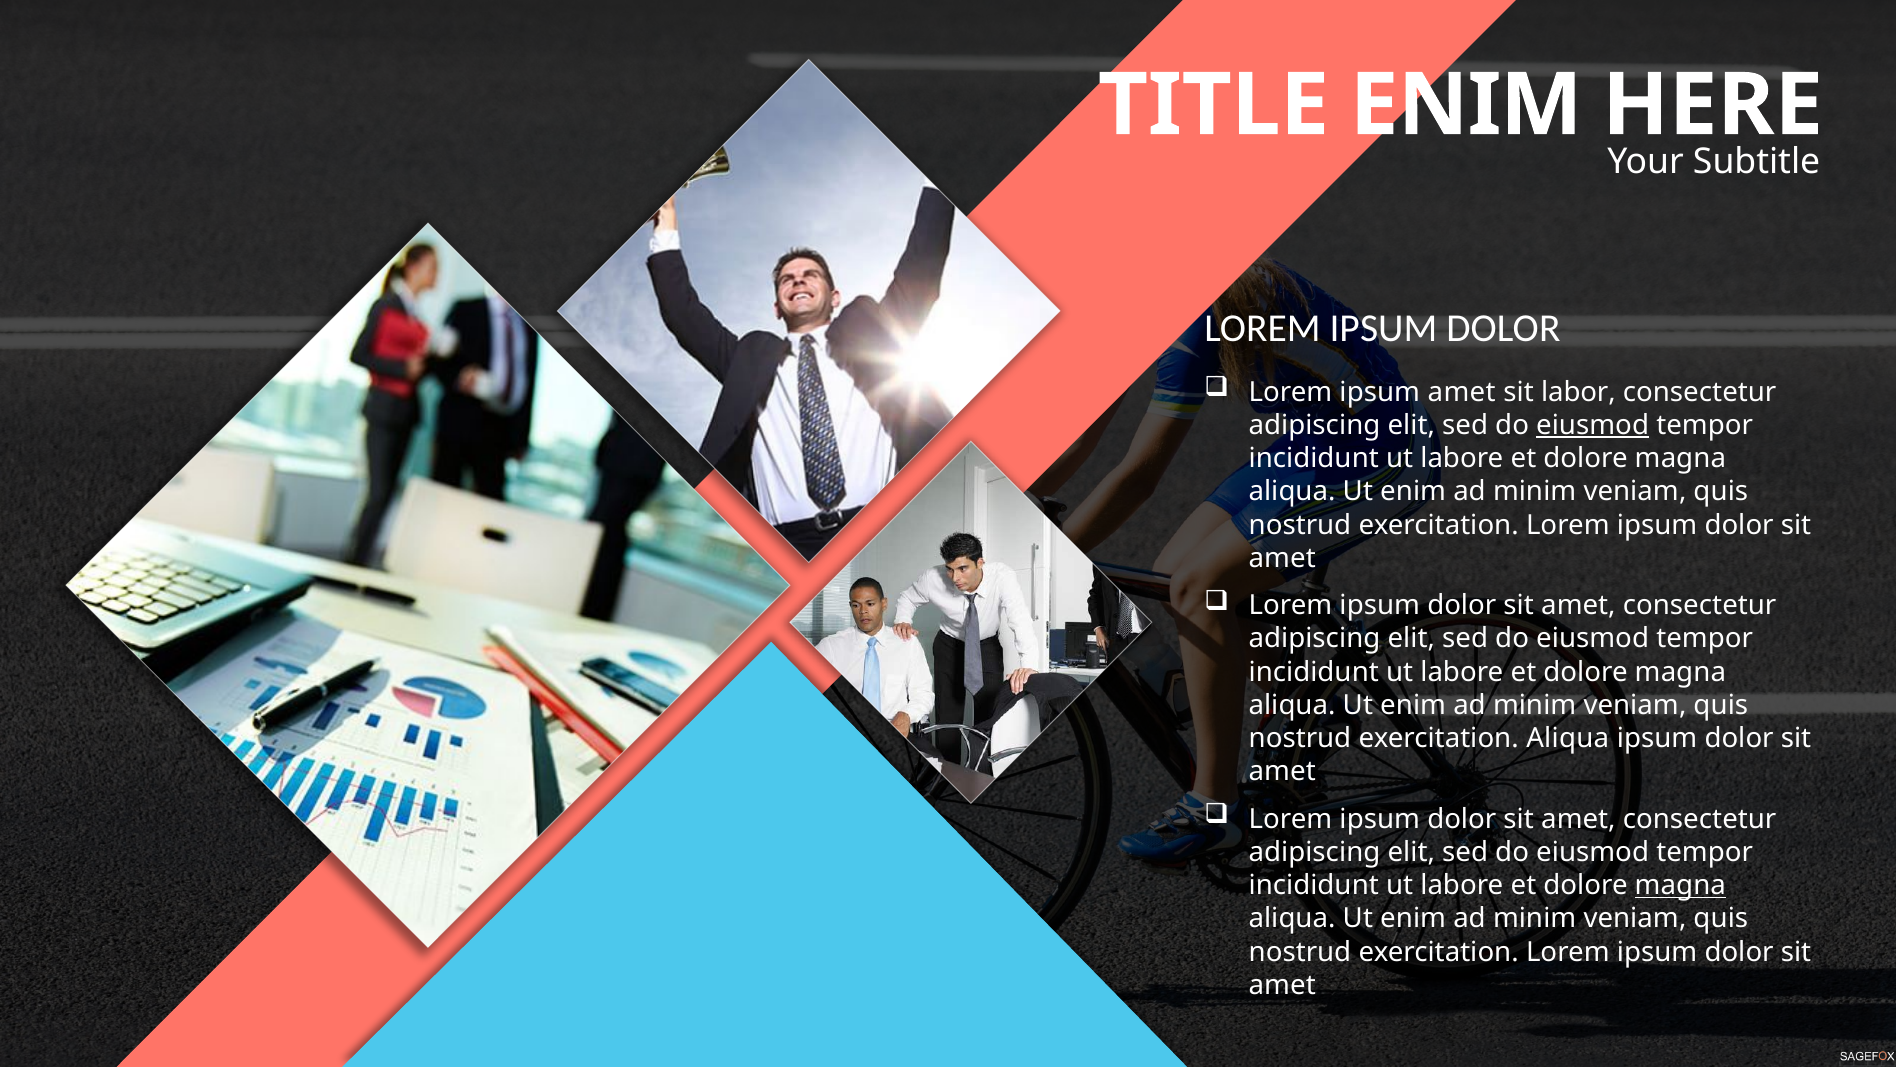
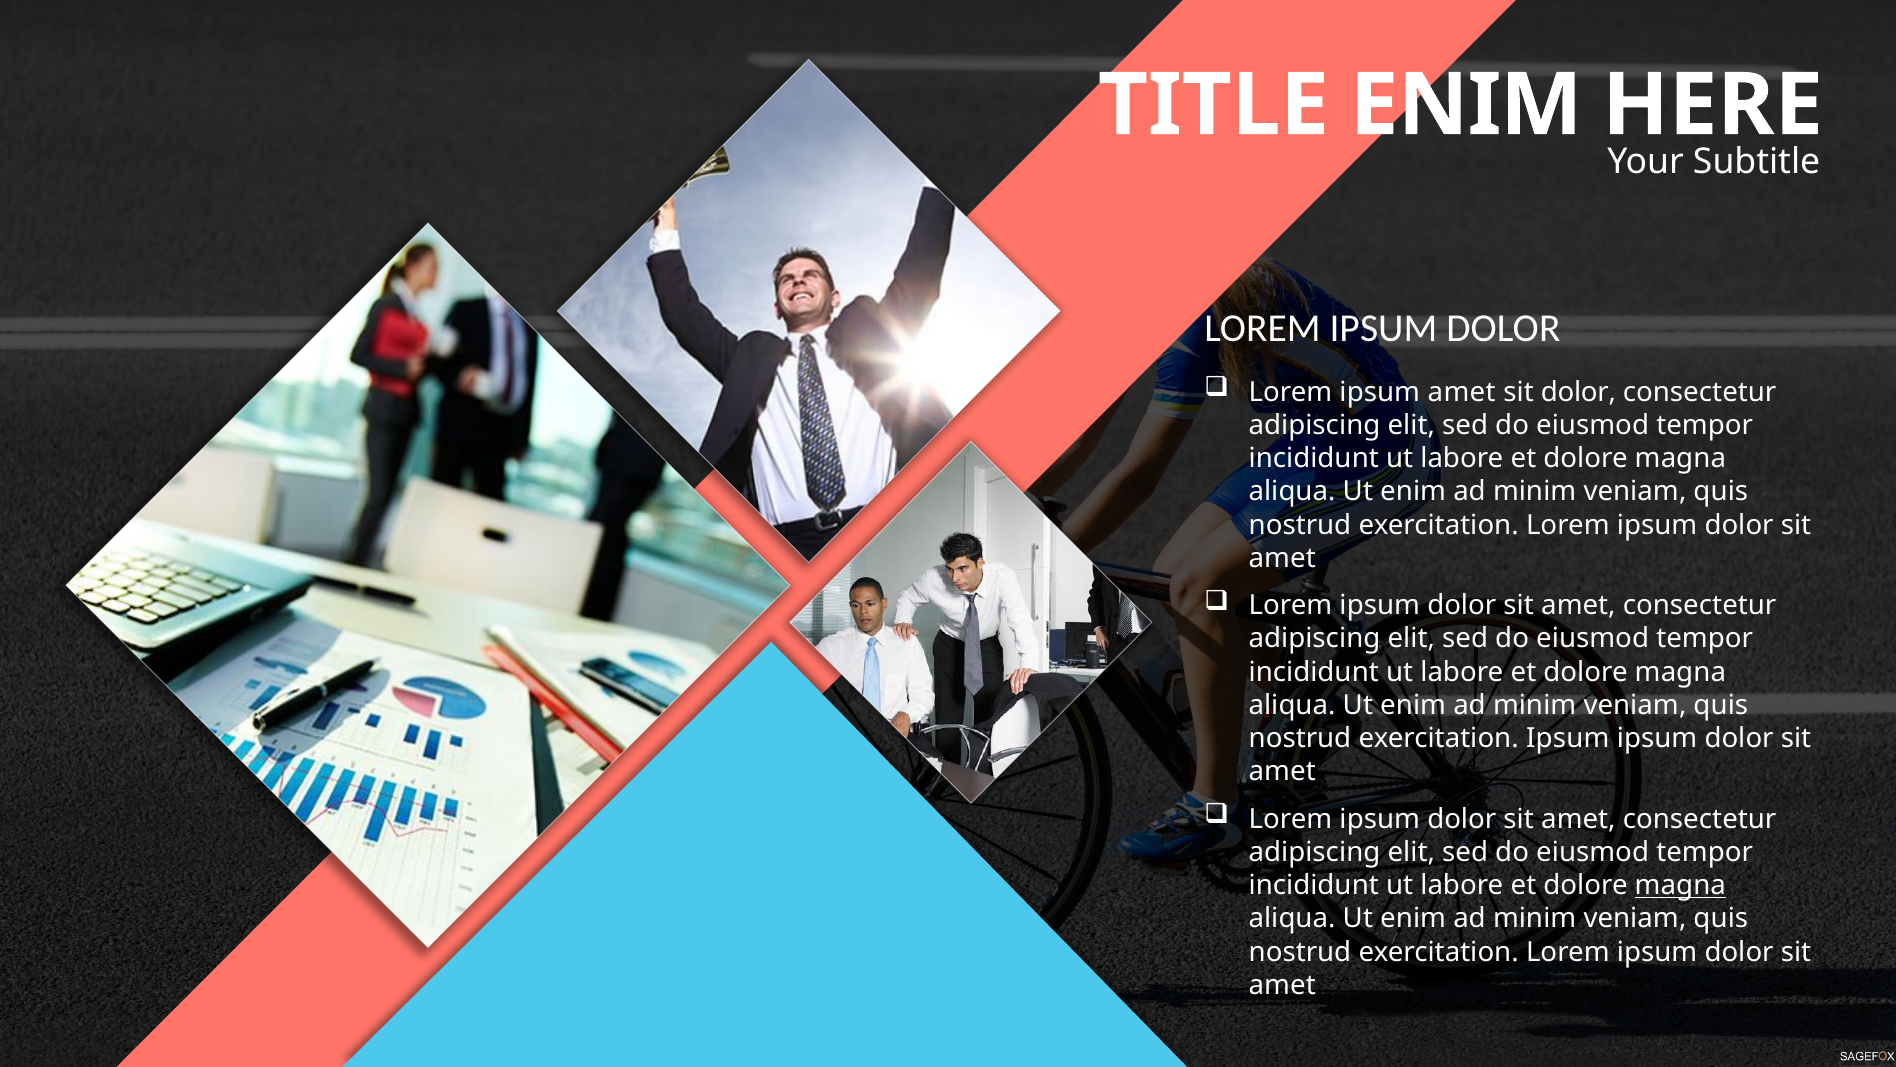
sit labor: labor -> dolor
eiusmod at (1593, 425) underline: present -> none
exercitation Aliqua: Aliqua -> Ipsum
